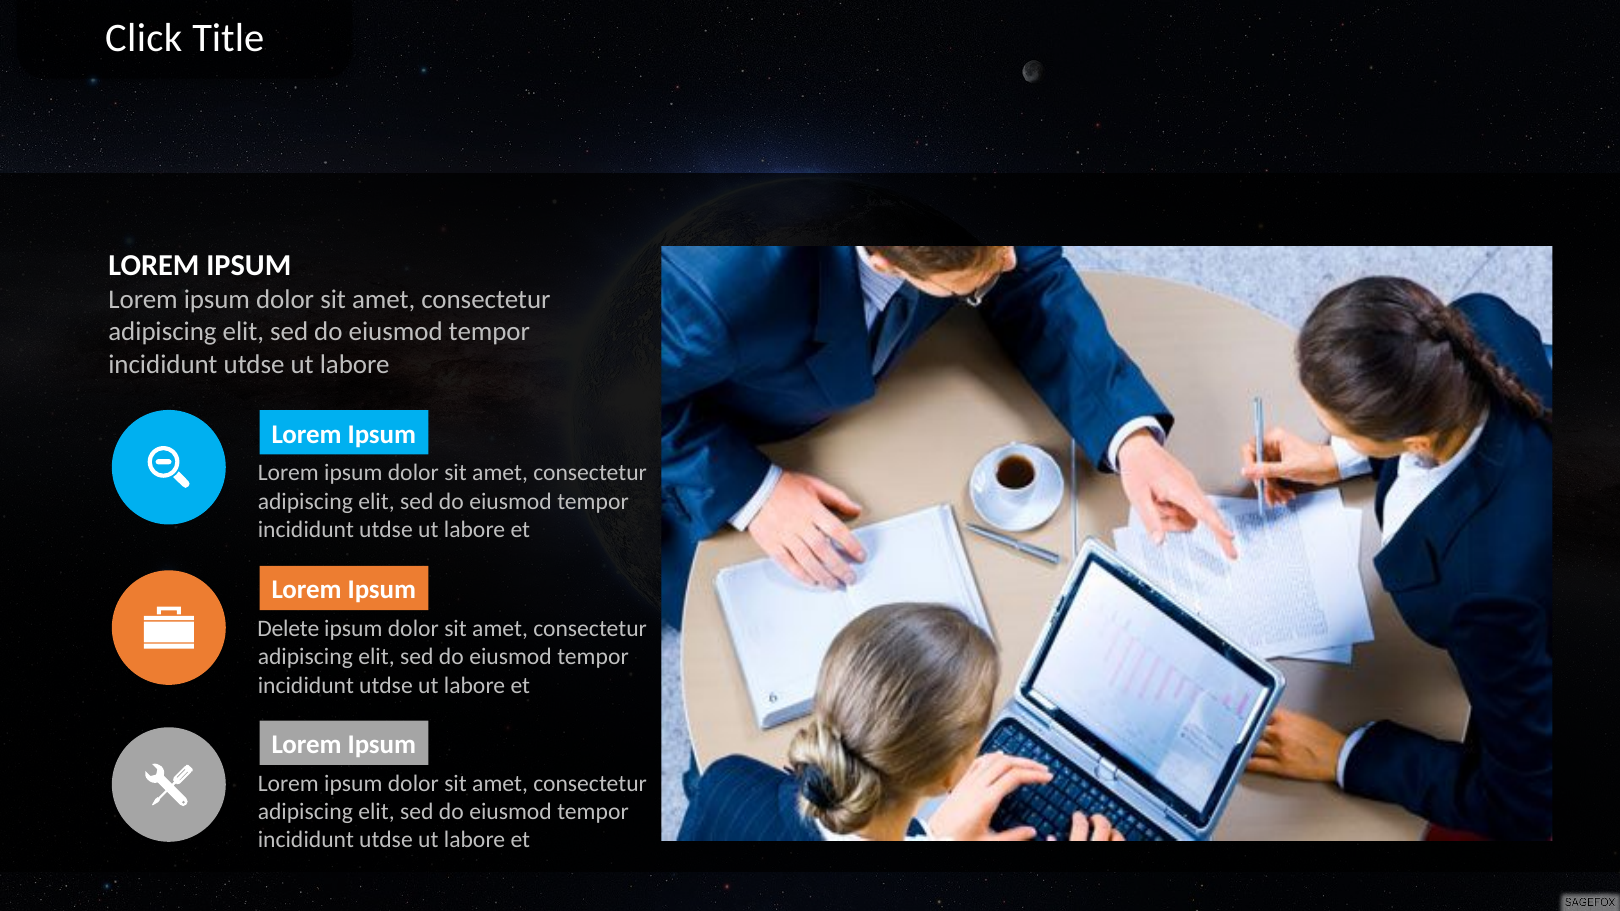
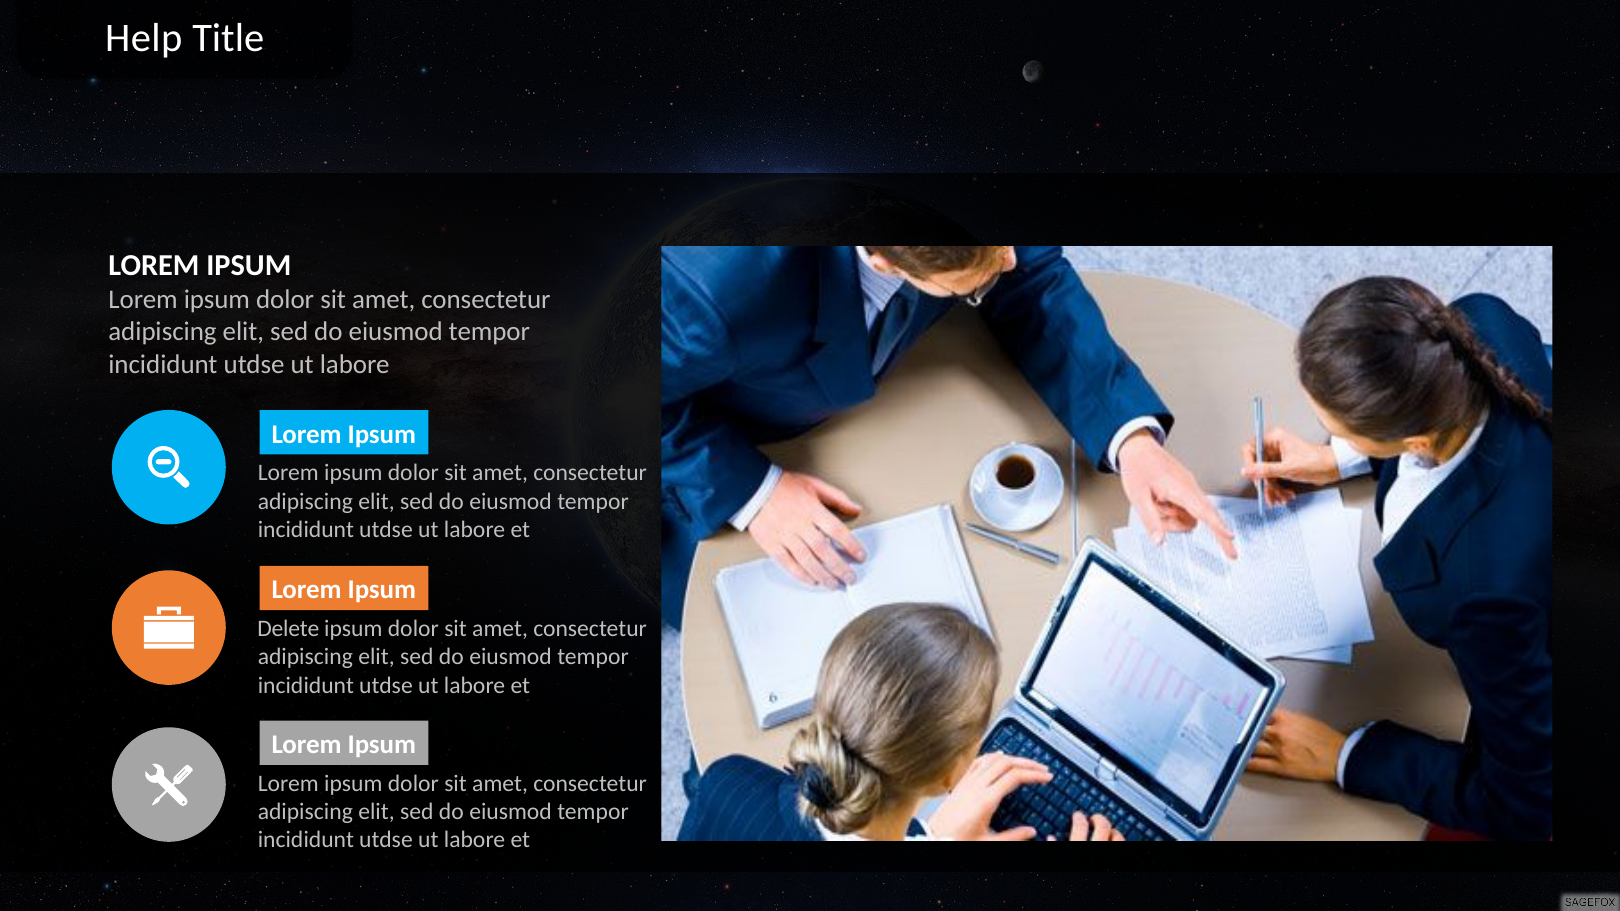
Click: Click -> Help
